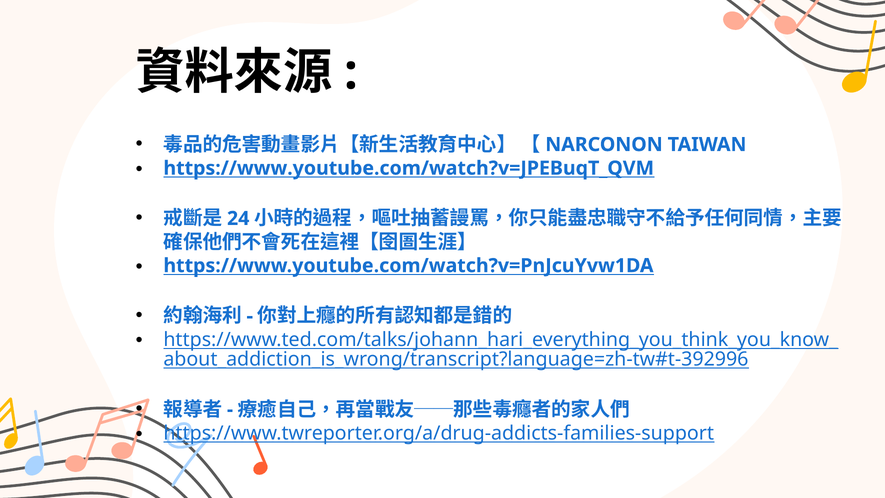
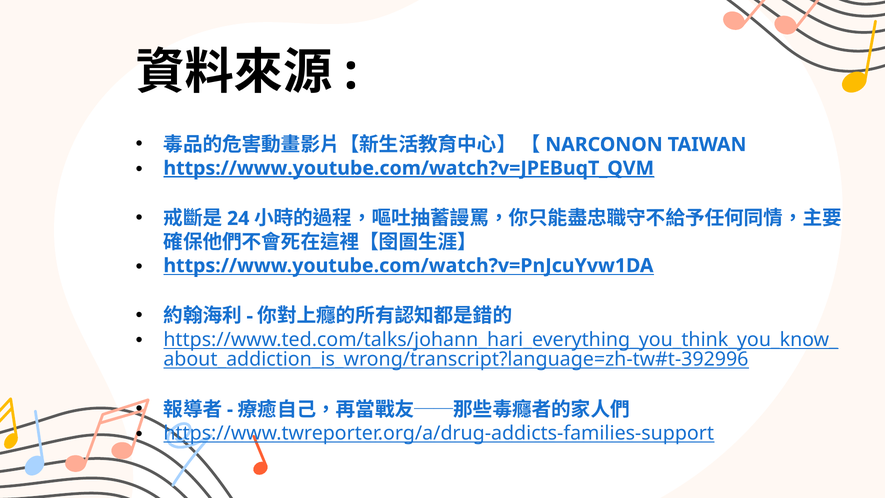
https://www.youtube.com/watch?v=JPEBuqT_QVM underline: none -> present
